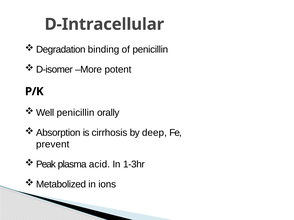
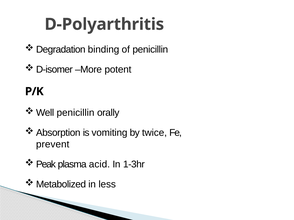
D-Intracellular: D-Intracellular -> D-Polyarthritis
cirrhosis: cirrhosis -> vomiting
deep: deep -> twice
ions: ions -> less
